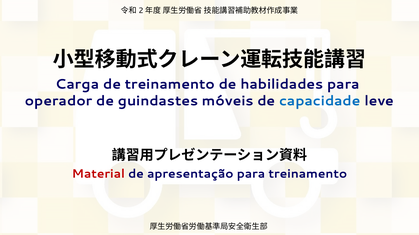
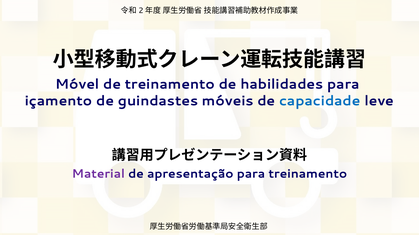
Carga: Carga -> Móvel
operador: operador -> içamento
Material colour: red -> purple
